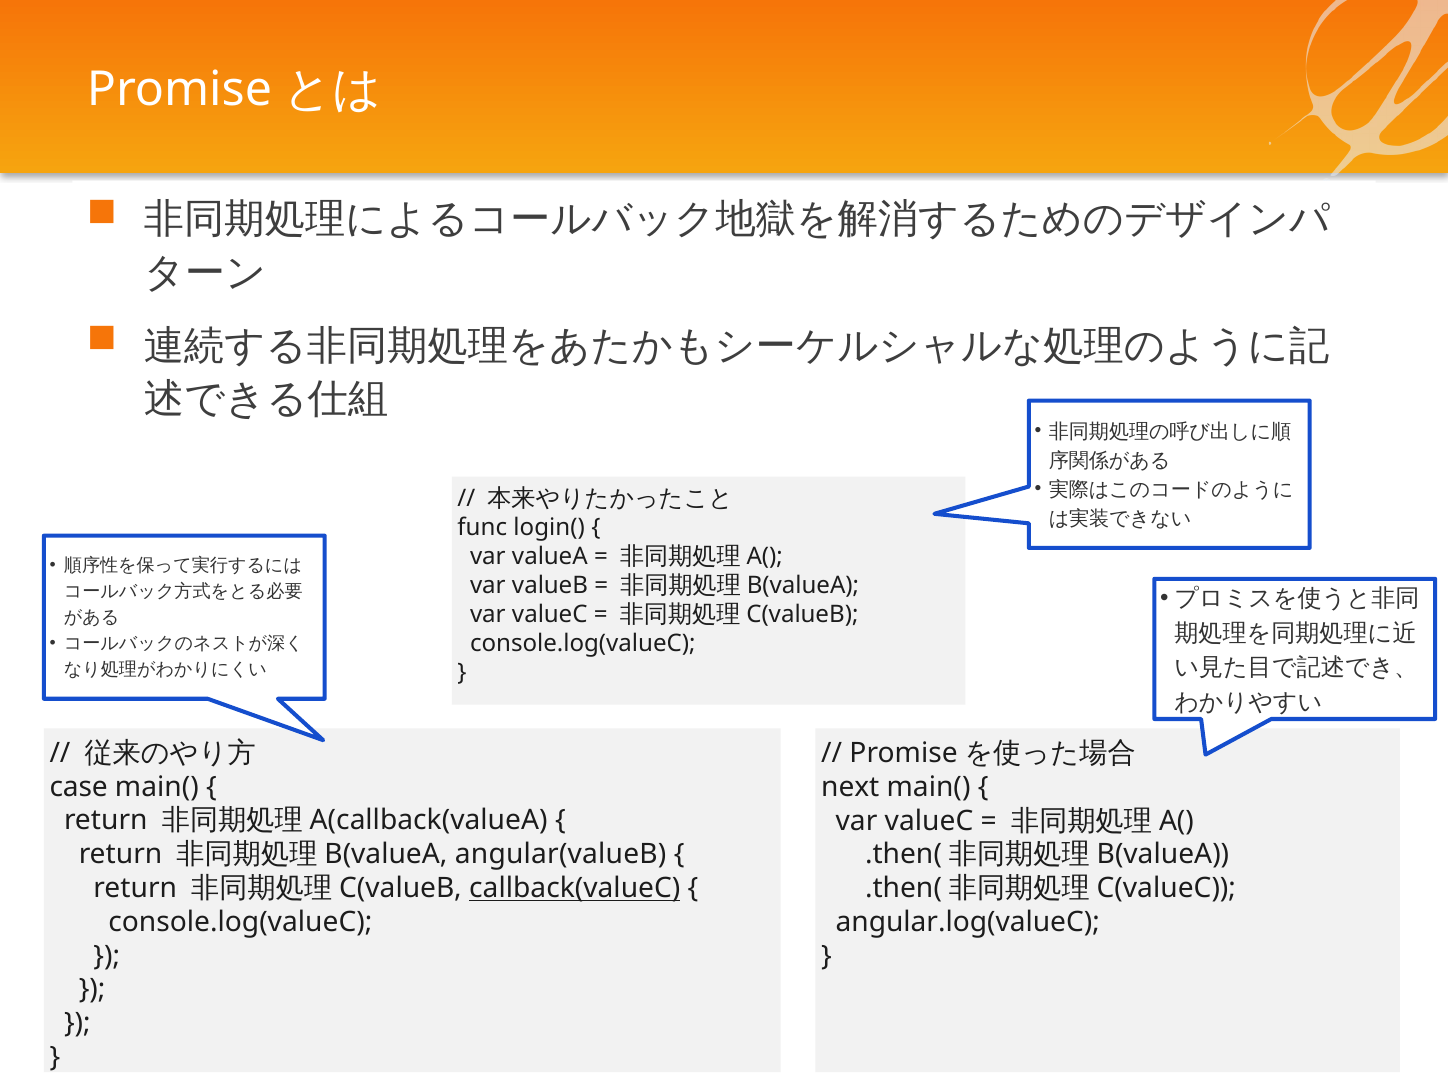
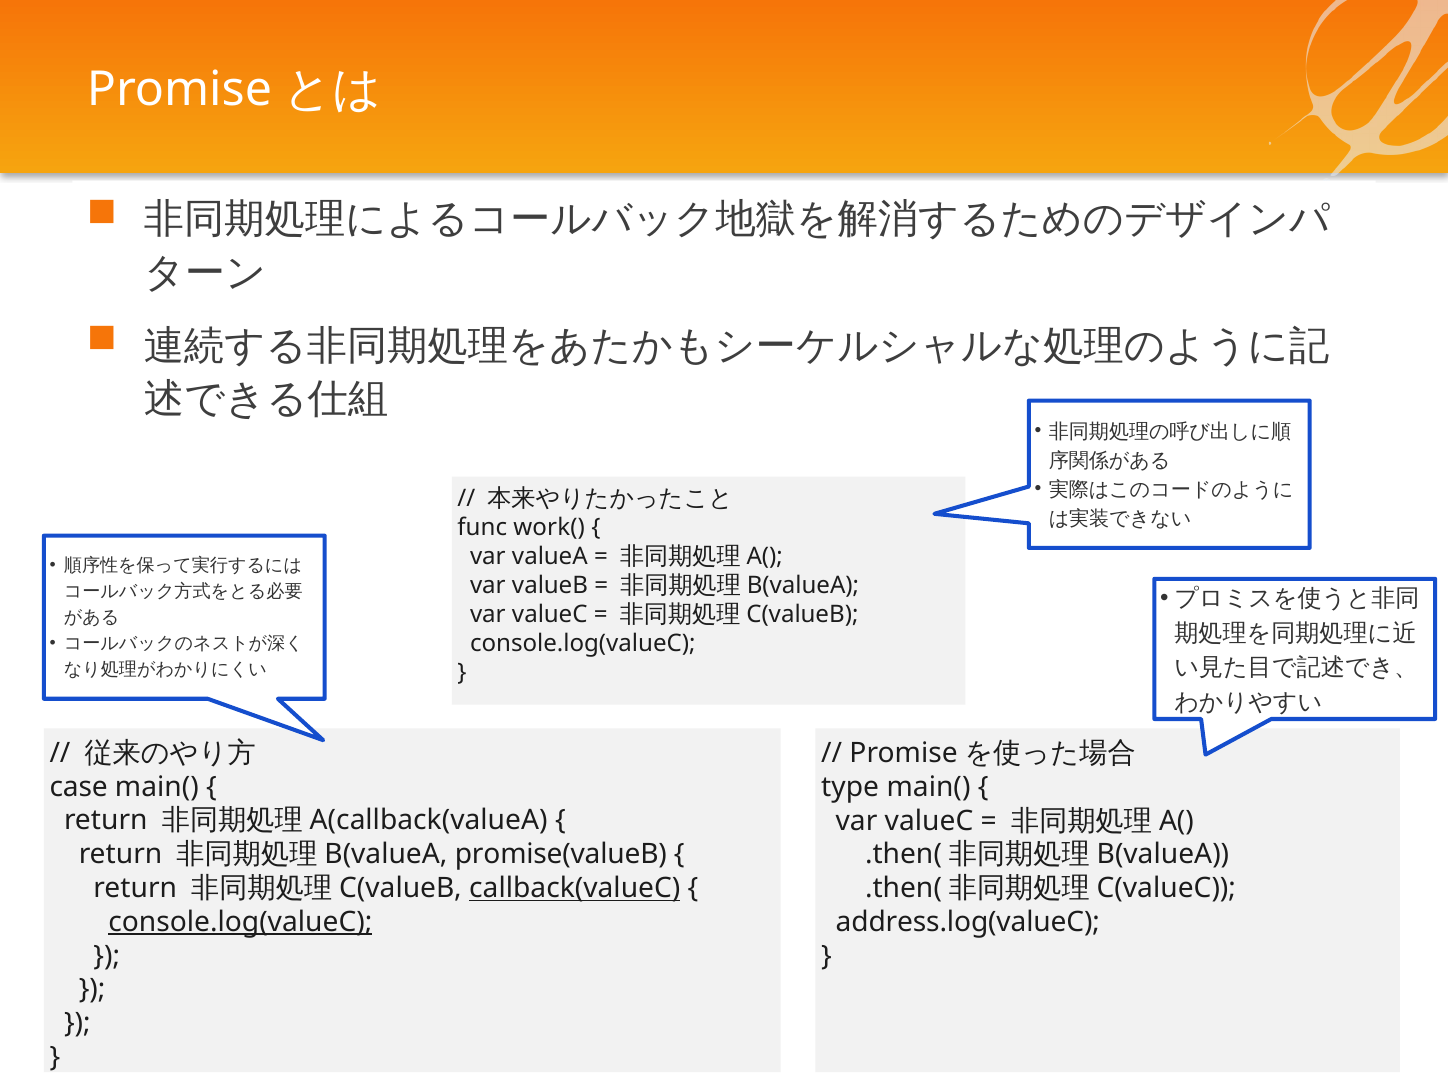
login(: login( -> work(
next: next -> type
angular(valueB: angular(valueB -> promise(valueB
console.log(valueC at (240, 922) underline: none -> present
angular.log(valueC: angular.log(valueC -> address.log(valueC
